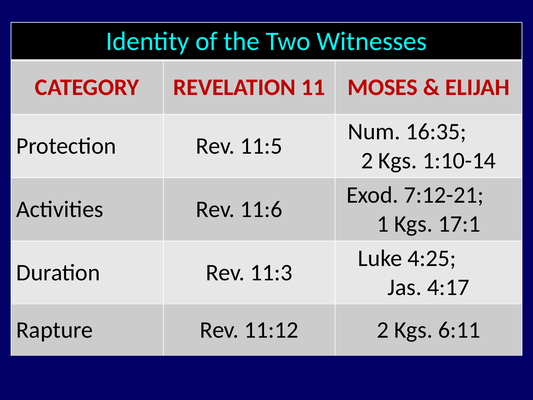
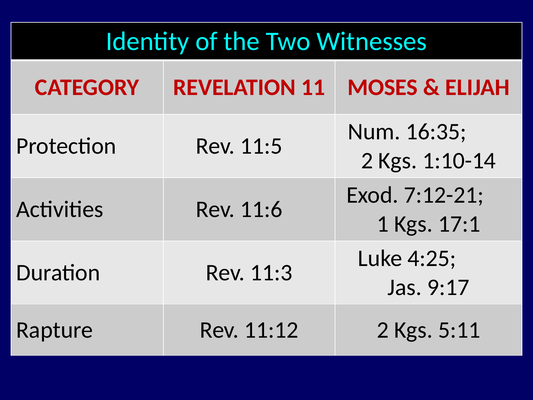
4:17: 4:17 -> 9:17
6:11: 6:11 -> 5:11
